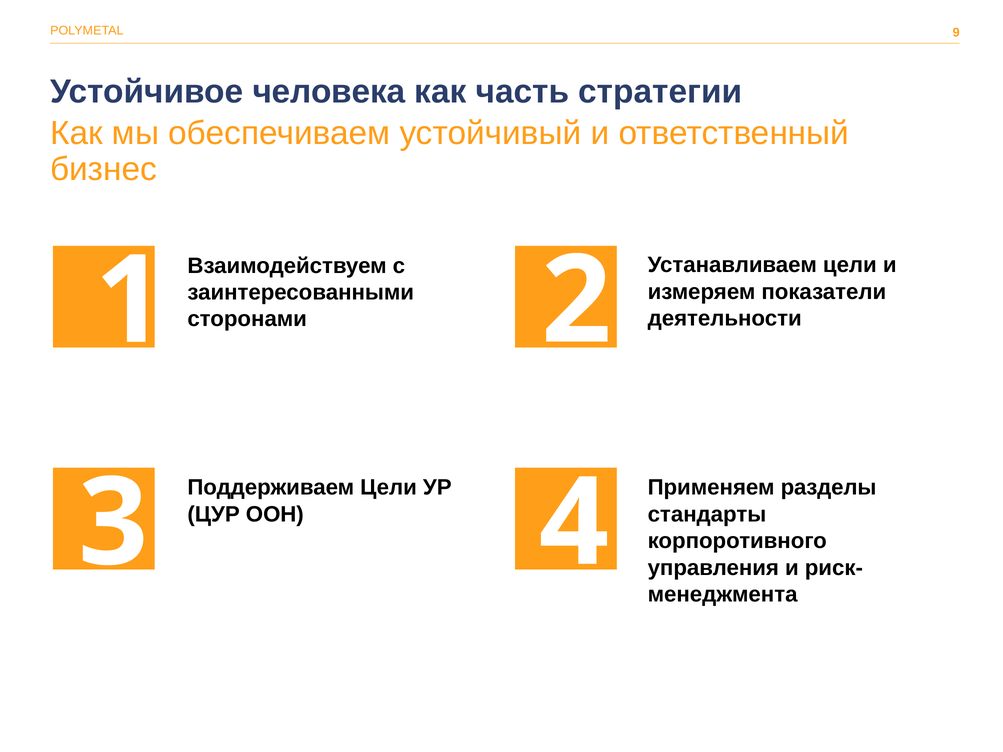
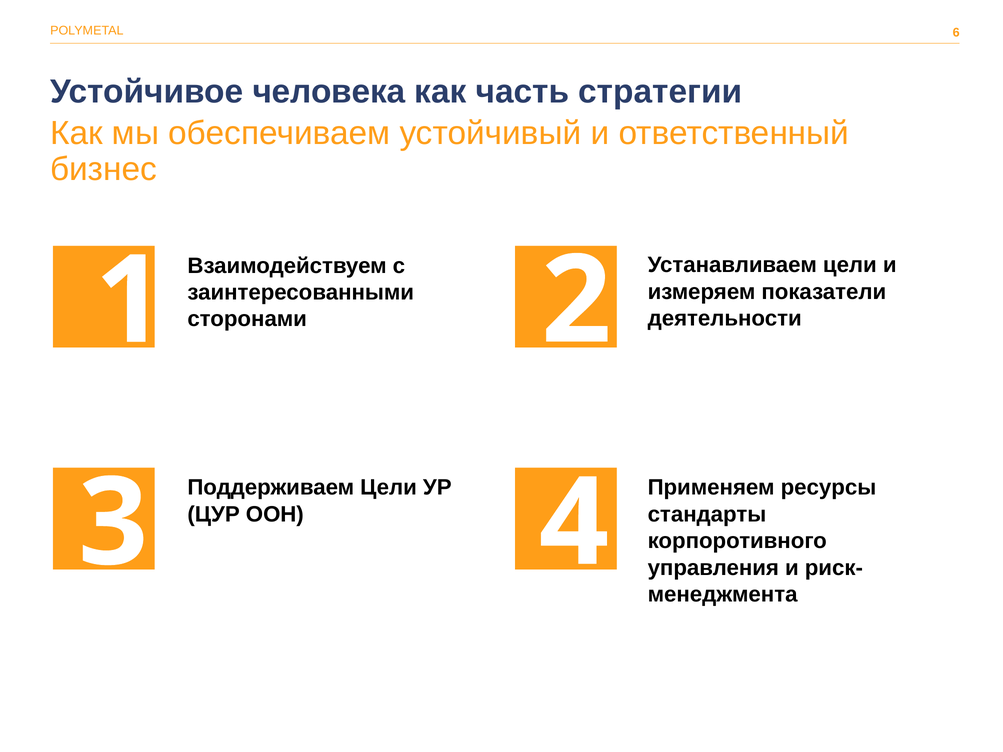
9: 9 -> 6
разделы: разделы -> ресурсы
